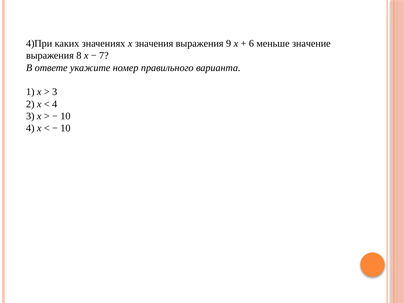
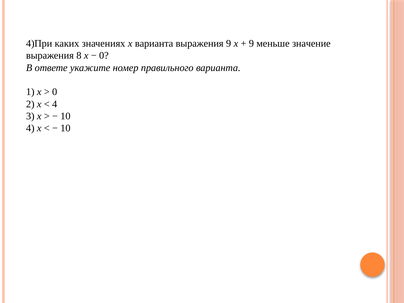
x значения: значения -> варианта
6 at (251, 43): 6 -> 9
7 at (104, 56): 7 -> 0
3 at (55, 92): 3 -> 0
